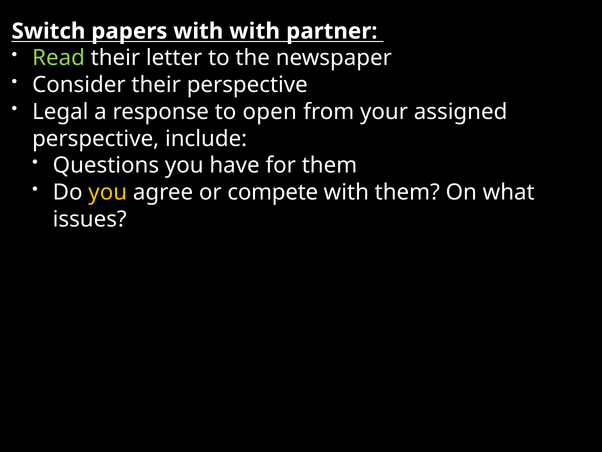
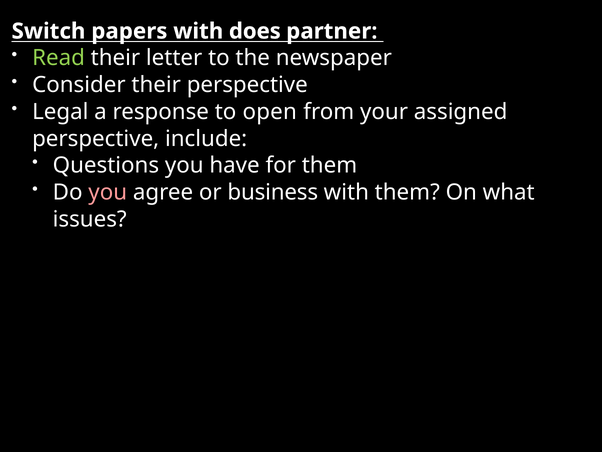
with with: with -> does
you at (108, 192) colour: yellow -> pink
compete: compete -> business
